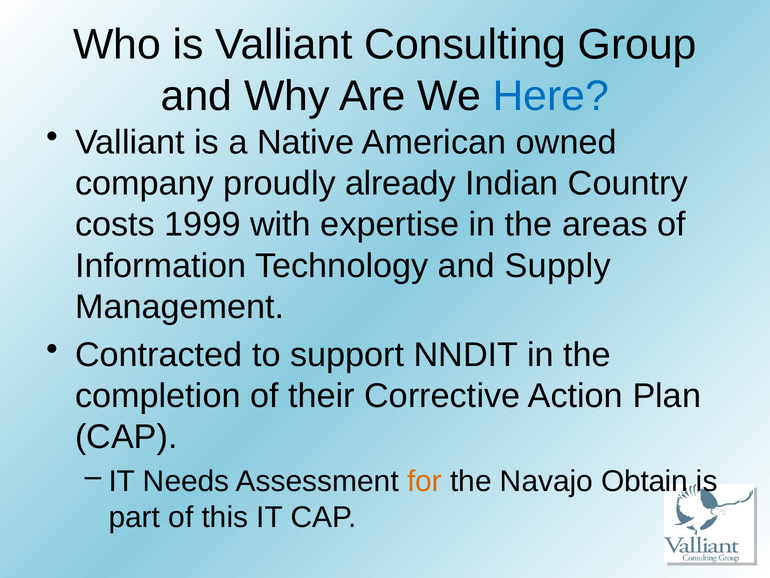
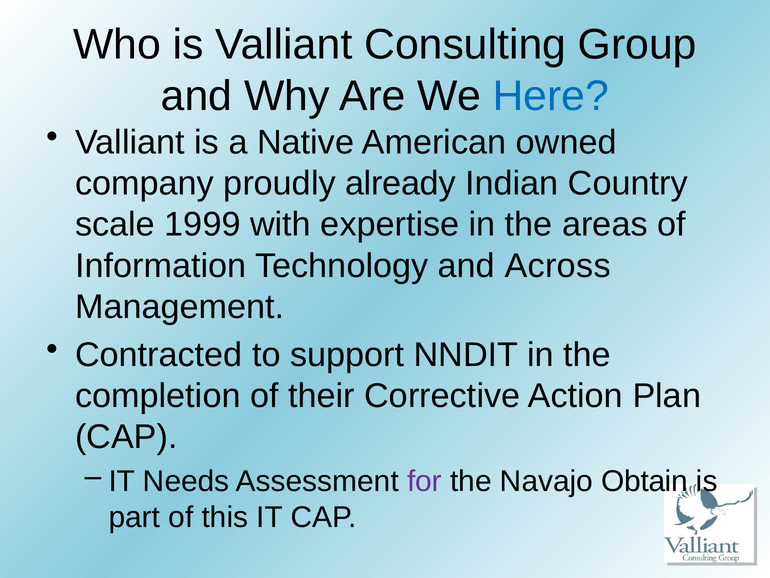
costs: costs -> scale
Supply: Supply -> Across
for colour: orange -> purple
